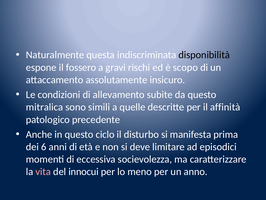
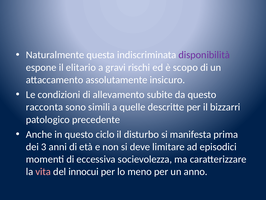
disponibilità colour: black -> purple
fossero: fossero -> elitario
mitralica: mitralica -> racconta
affinità: affinità -> bizzarri
6: 6 -> 3
